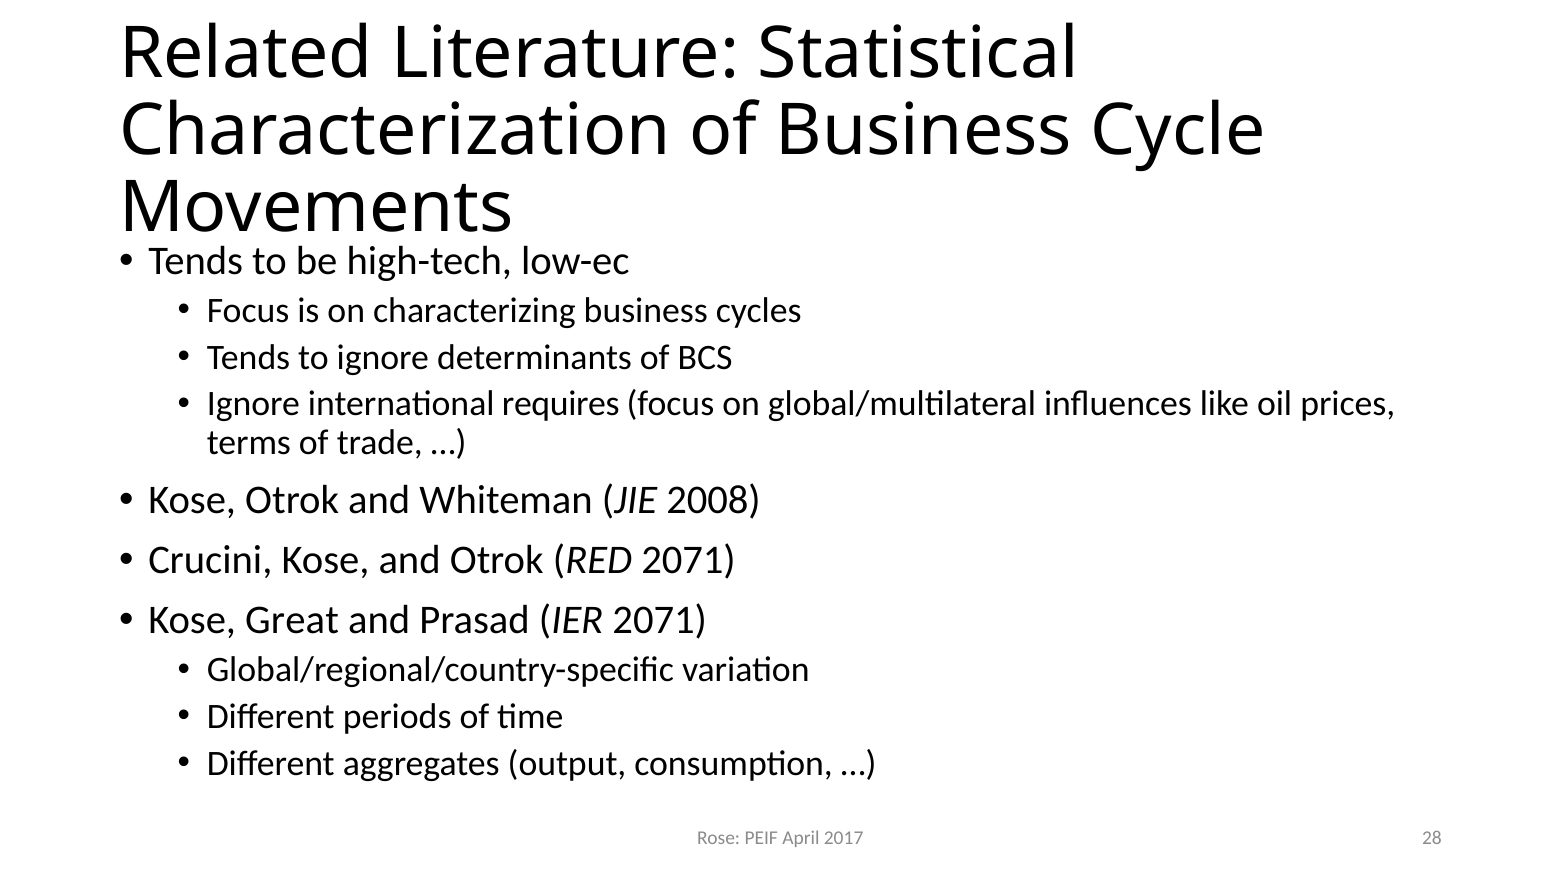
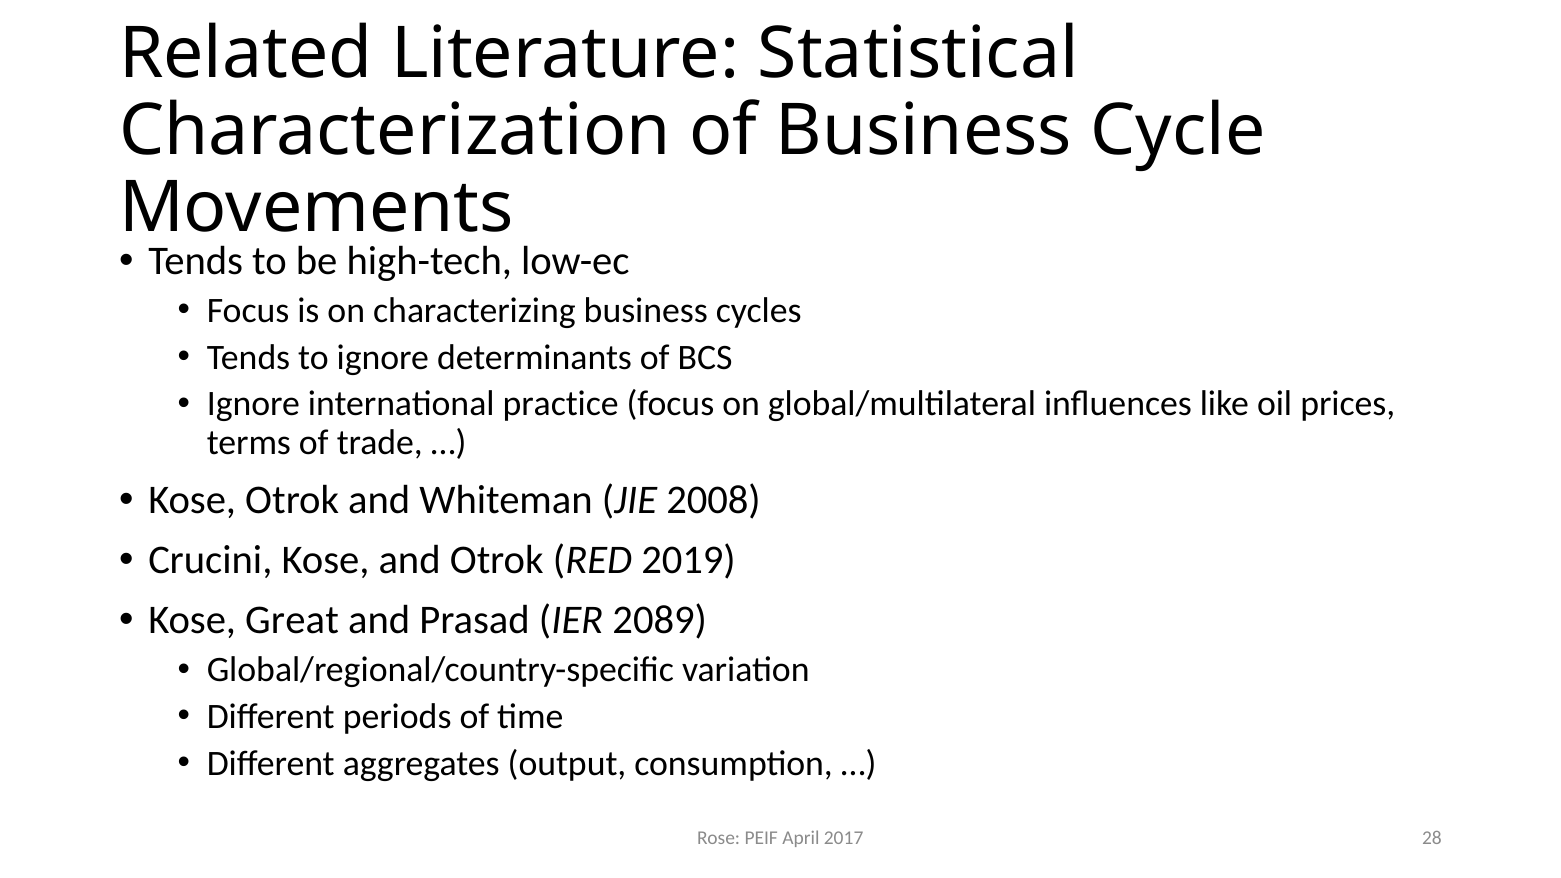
requires: requires -> practice
RED 2071: 2071 -> 2019
IER 2071: 2071 -> 2089
